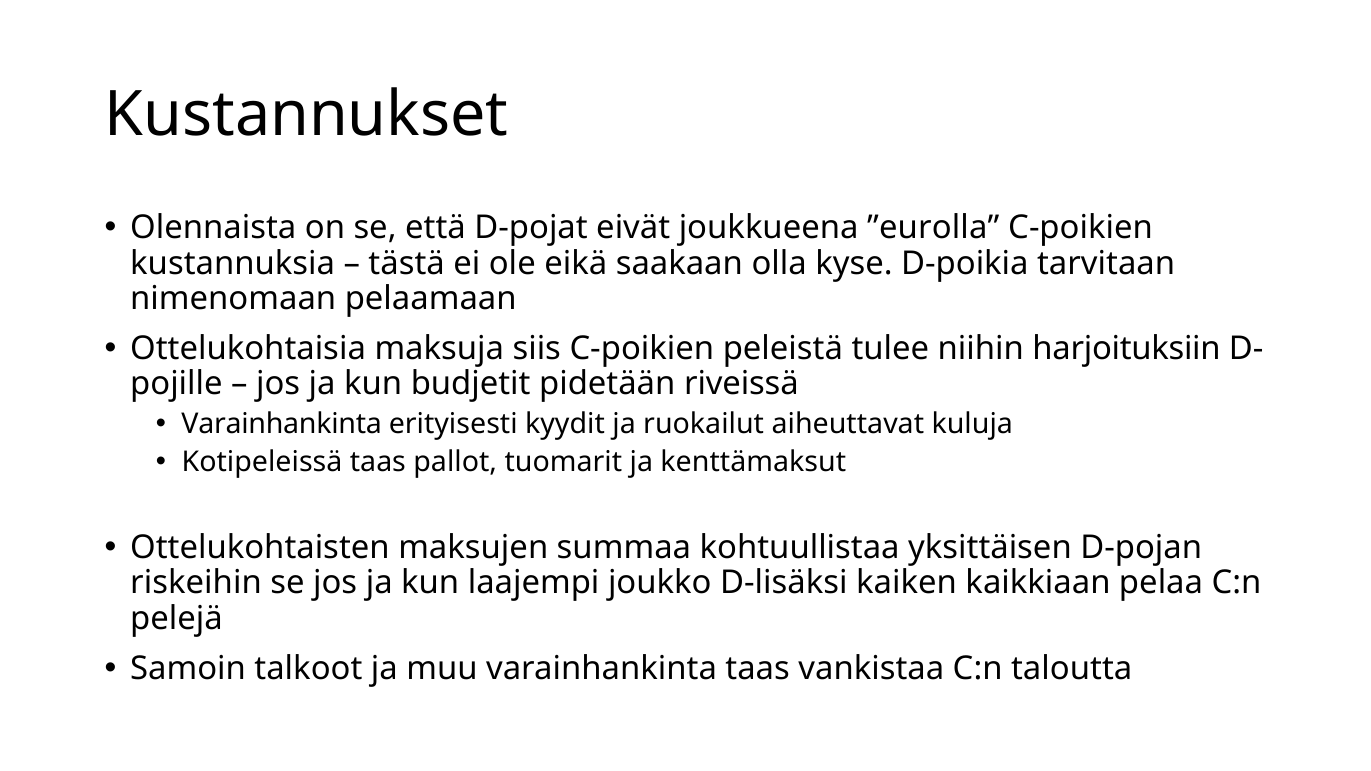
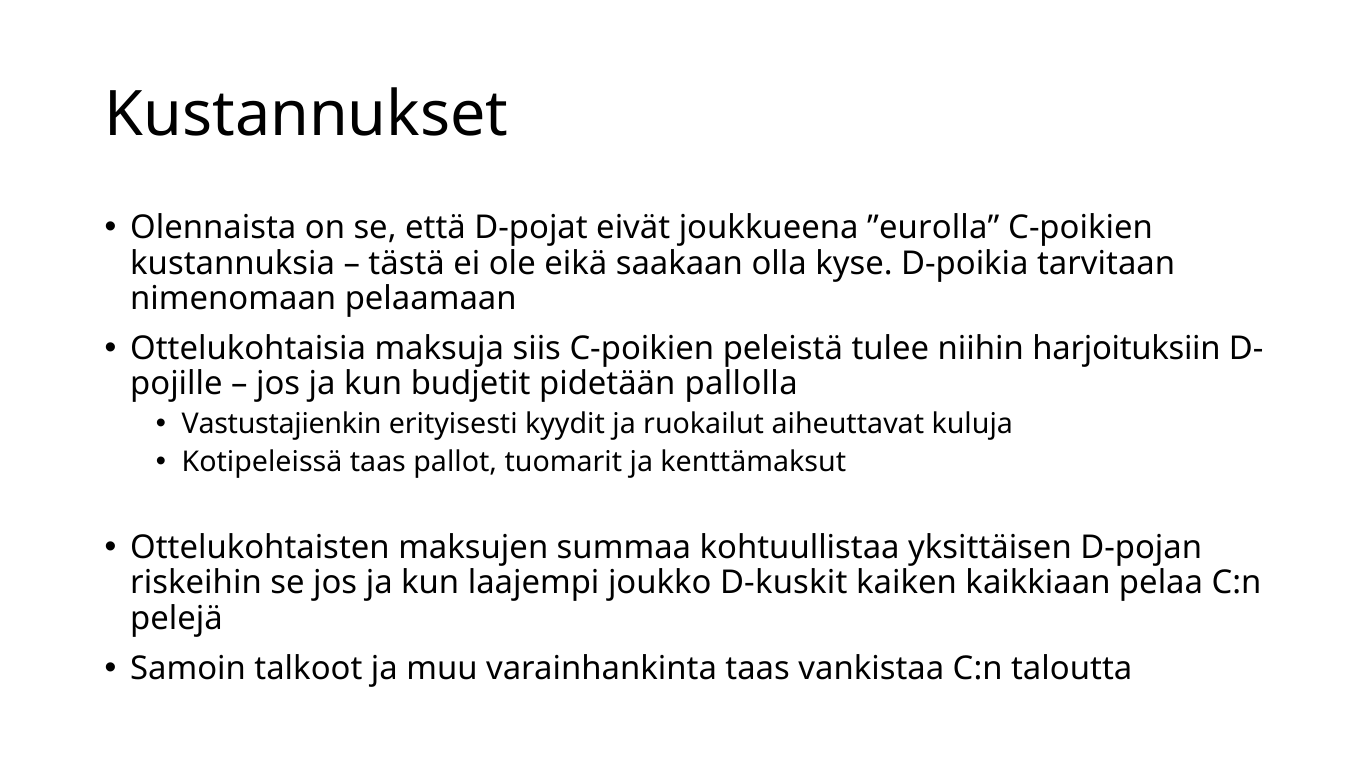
riveissä: riveissä -> pallolla
Varainhankinta at (282, 424): Varainhankinta -> Vastustajienkin
D-lisäksi: D-lisäksi -> D-kuskit
